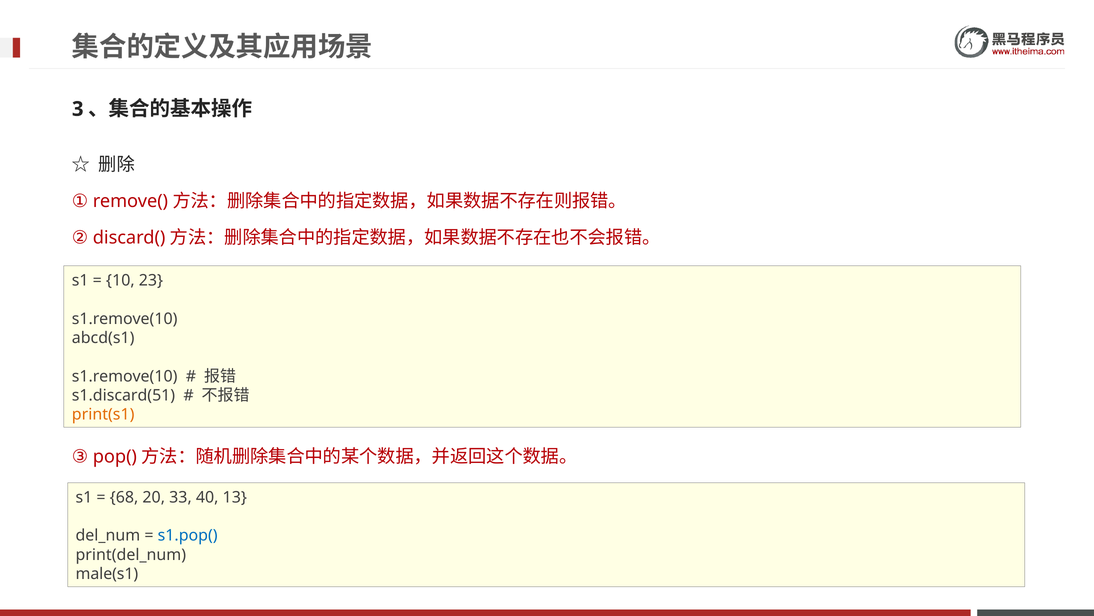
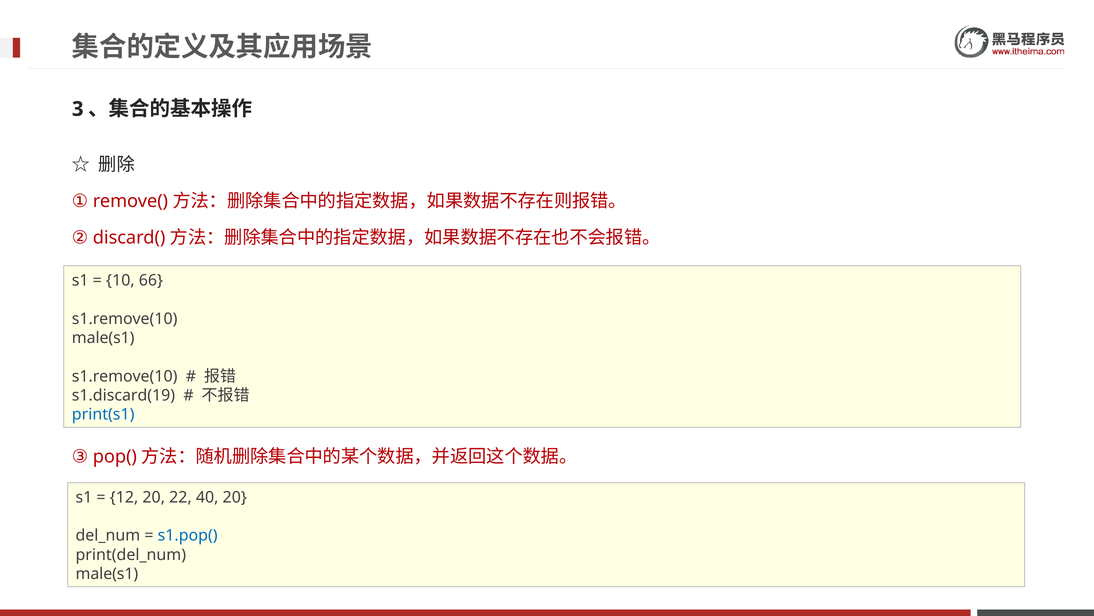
23: 23 -> 66
abcd(s1 at (103, 338): abcd(s1 -> male(s1
s1.discard(51: s1.discard(51 -> s1.discard(19
print(s1 colour: orange -> blue
68: 68 -> 12
33: 33 -> 22
40 13: 13 -> 20
